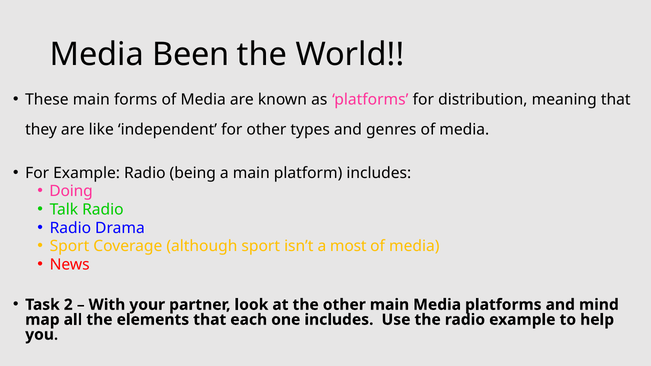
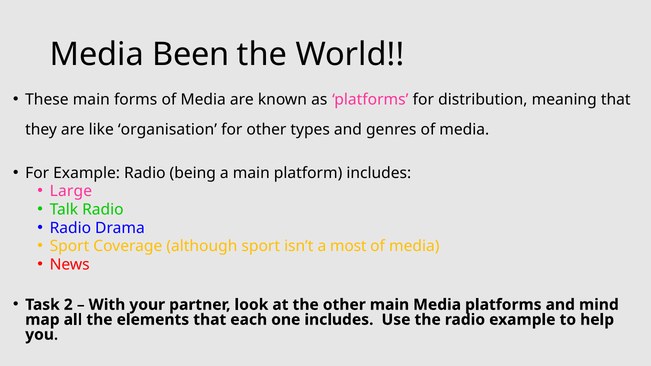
independent: independent -> organisation
Doing: Doing -> Large
